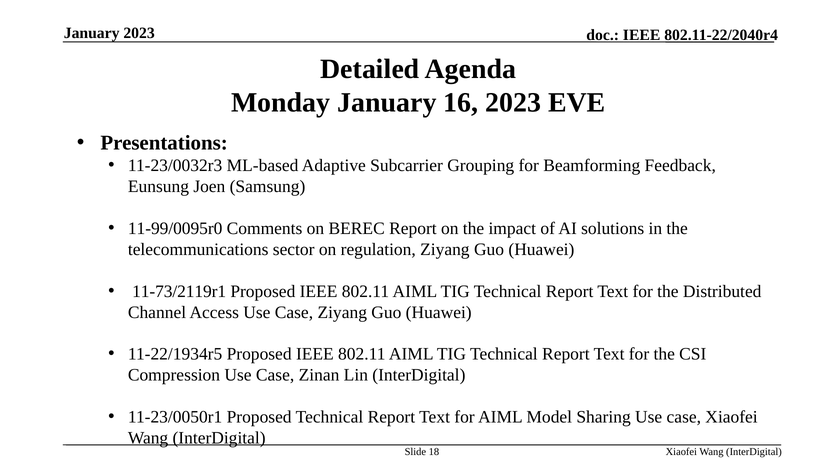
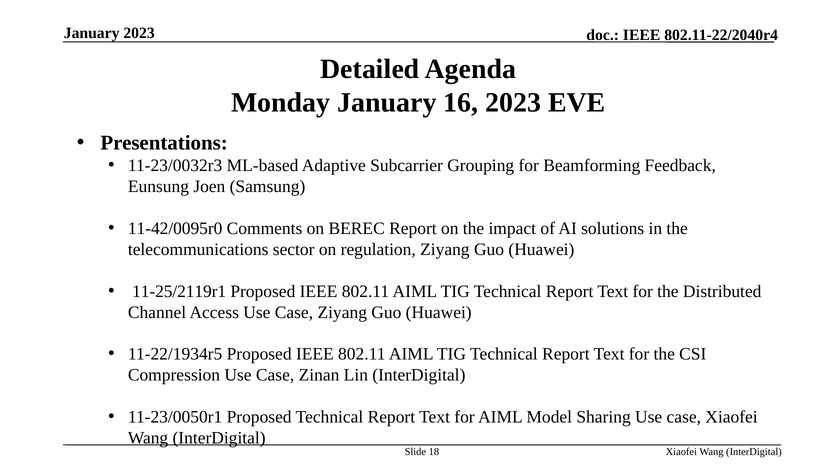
11-99/0095r0: 11-99/0095r0 -> 11-42/0095r0
11-73/2119r1: 11-73/2119r1 -> 11-25/2119r1
